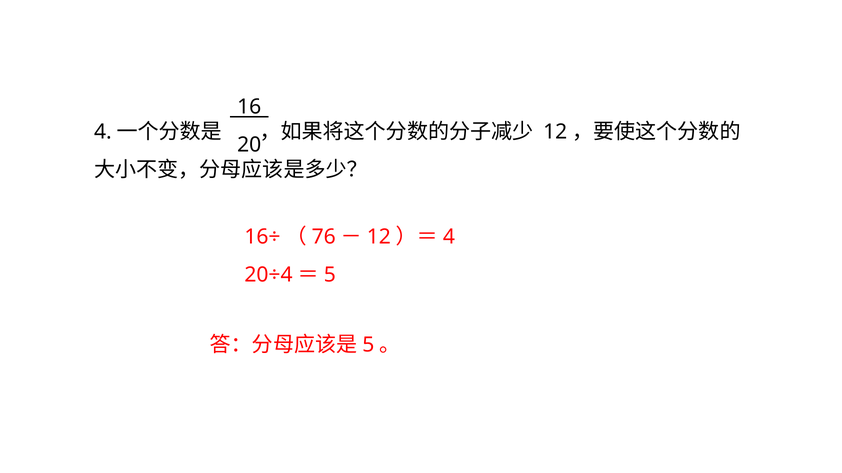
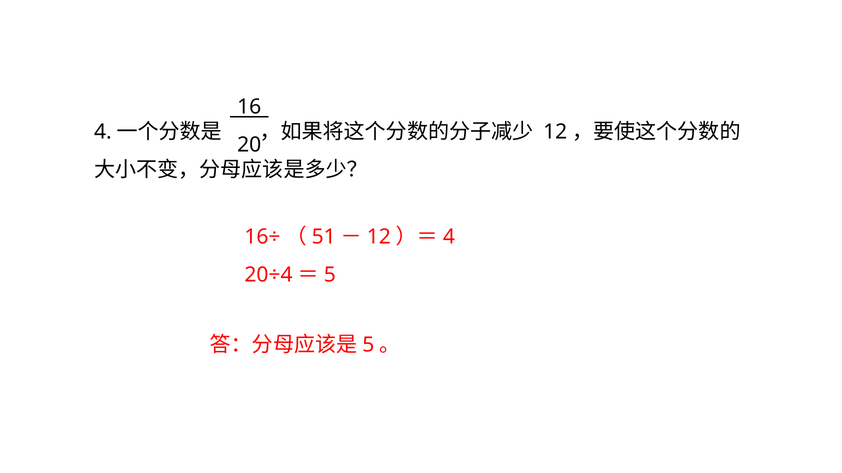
76: 76 -> 51
